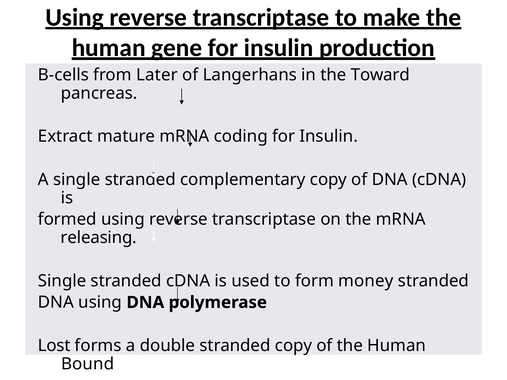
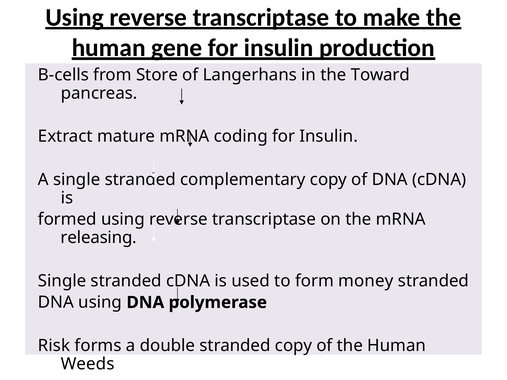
Later: Later -> Store
Lost: Lost -> Risk
Bound: Bound -> Weeds
